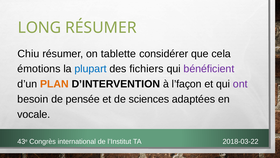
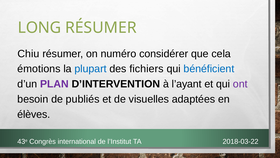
tablette: tablette -> numéro
bénéficient colour: purple -> blue
PLAN colour: orange -> purple
l’façon: l’façon -> l’ayant
pensée: pensée -> publiés
sciences: sciences -> visuelles
vocale: vocale -> élèves
